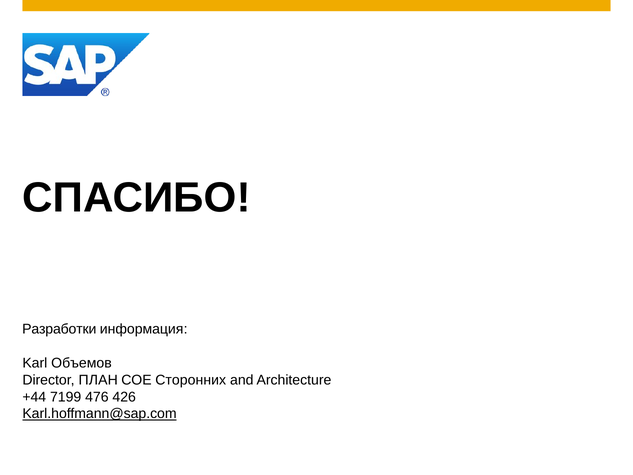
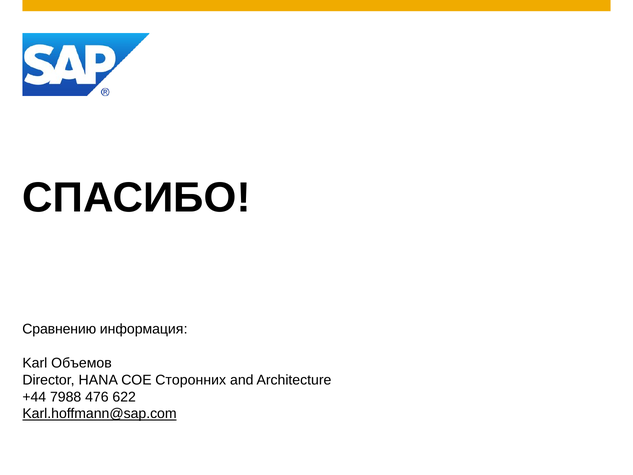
Разработки: Разработки -> Сравнению
ПЛАН: ПЛАН -> HANA
7199: 7199 -> 7988
426: 426 -> 622
